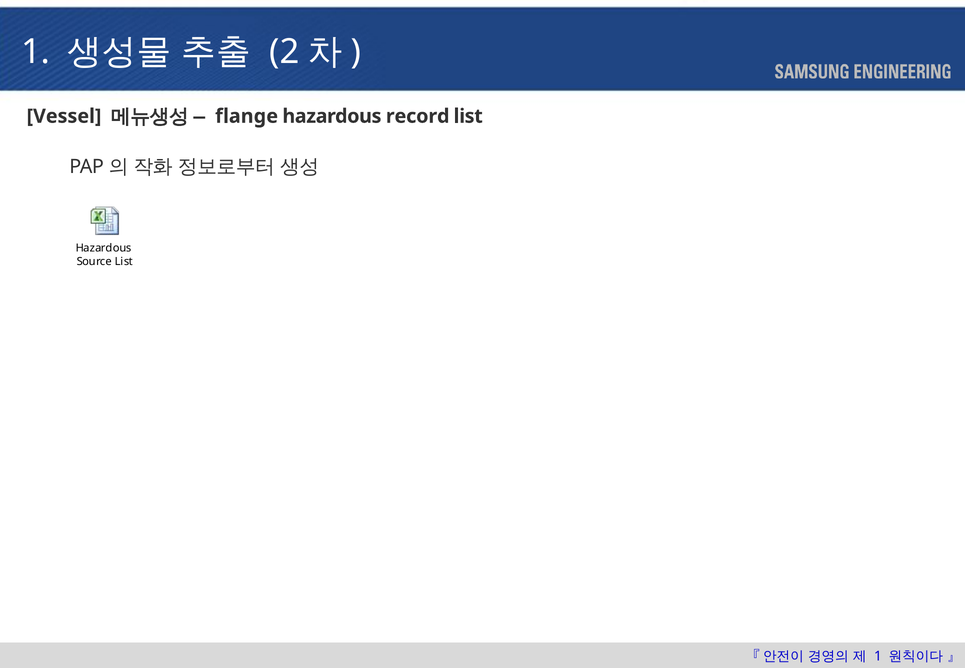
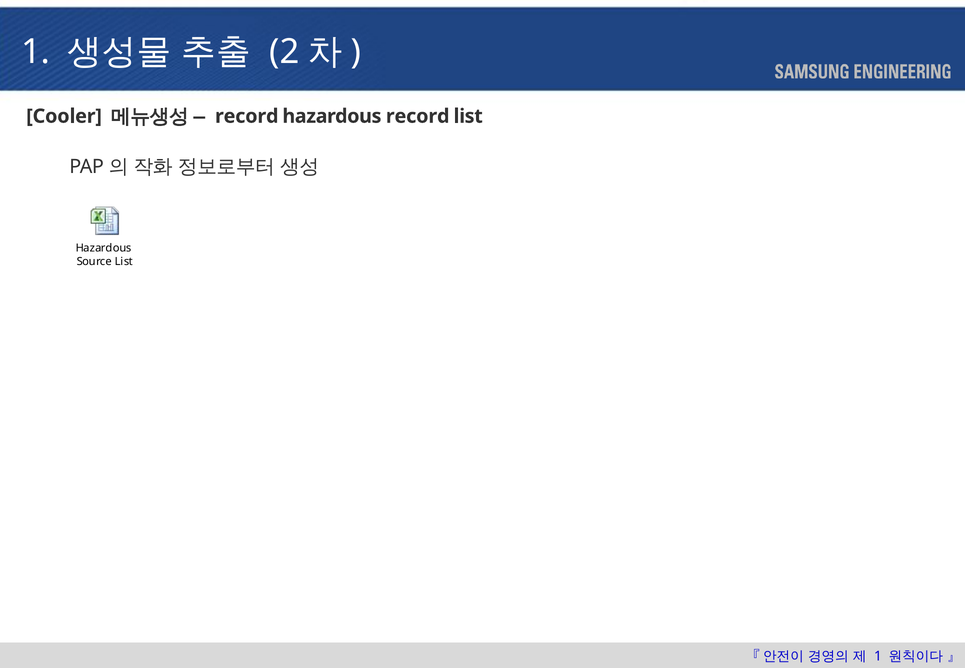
Vessel: Vessel -> Cooler
flange at (247, 116): flange -> record
